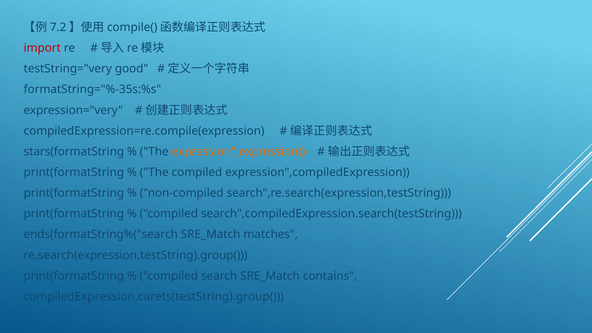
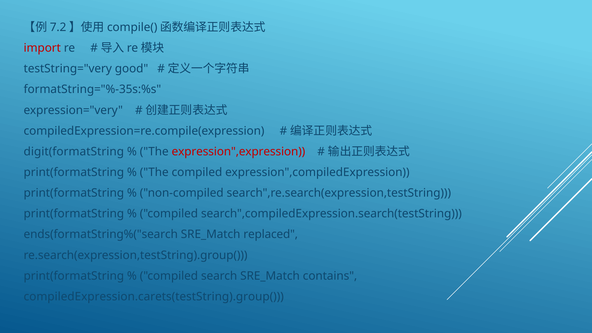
stars(formatString: stars(formatString -> digit(formatString
expression",expression colour: orange -> red
matches: matches -> replaced
